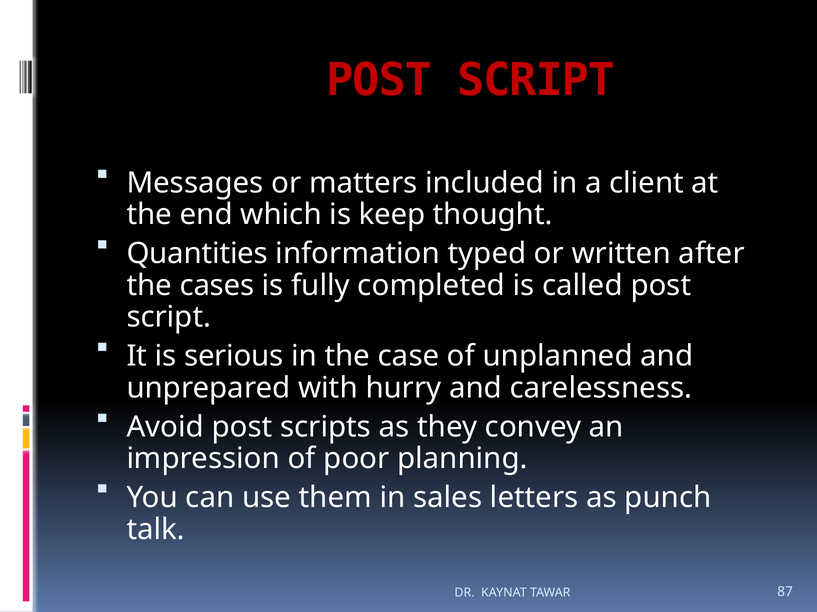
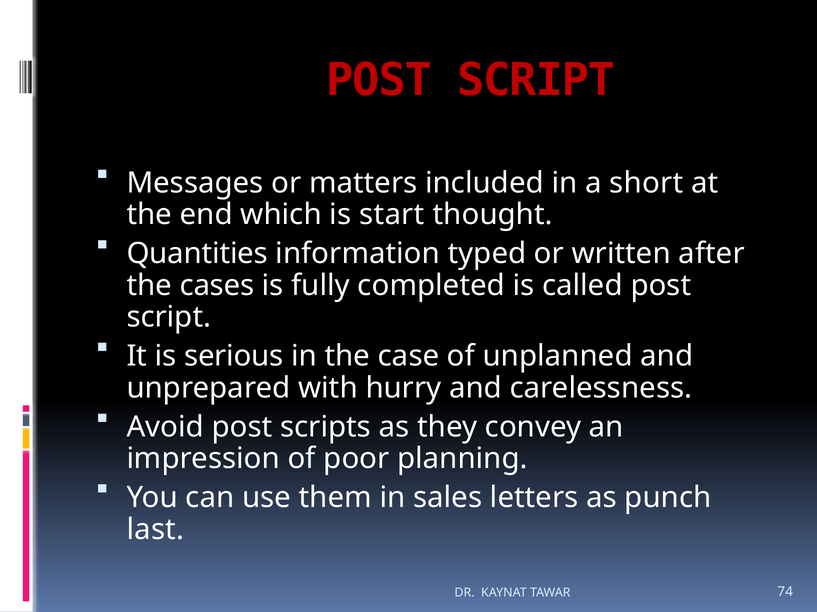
client: client -> short
keep: keep -> start
talk: talk -> last
87: 87 -> 74
